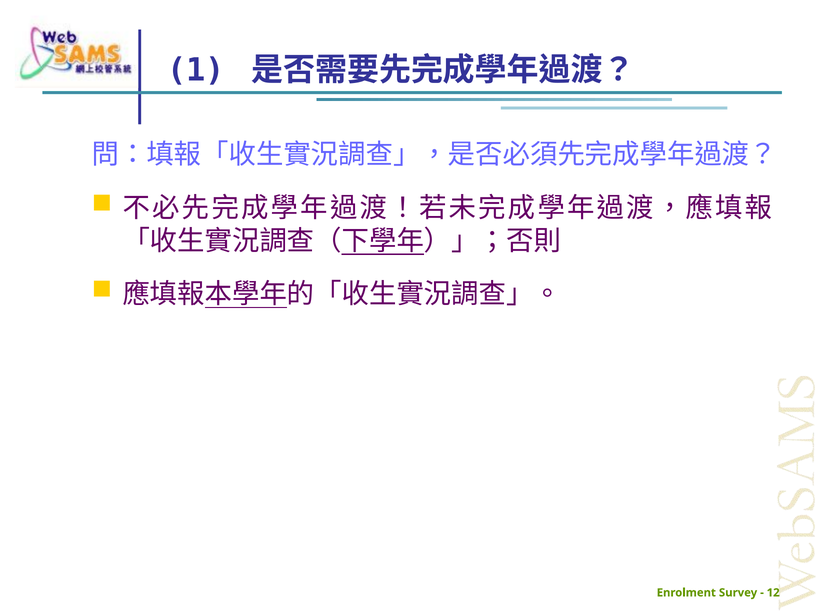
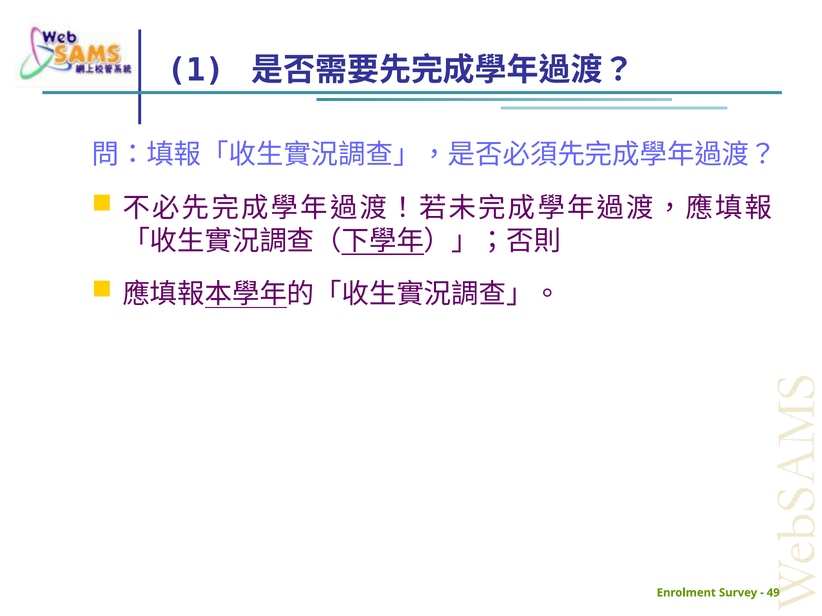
12: 12 -> 49
